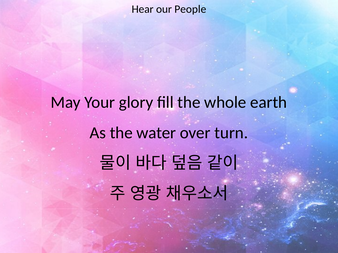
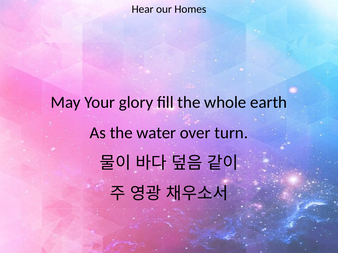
People: People -> Homes
